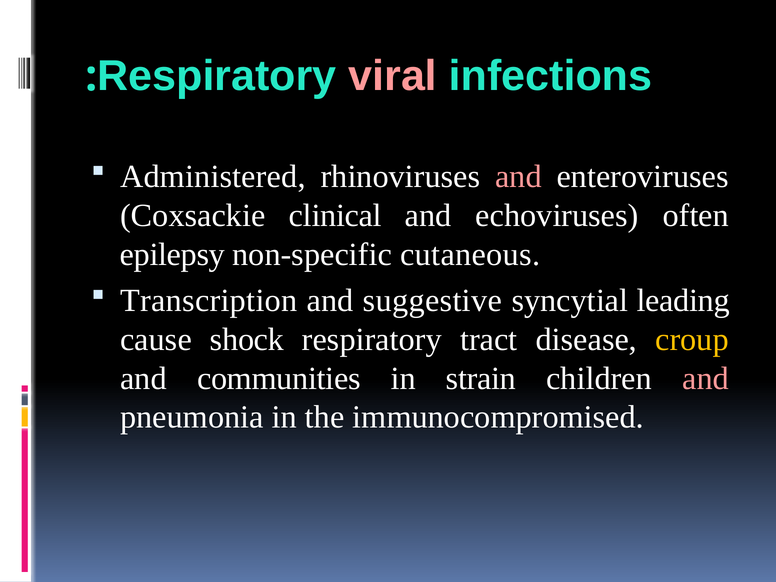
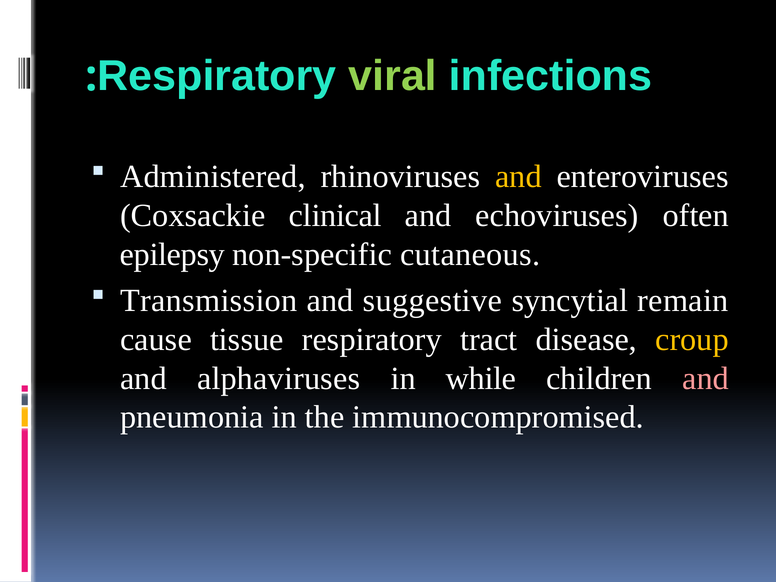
viral colour: pink -> light green
and at (518, 177) colour: pink -> yellow
Transcription: Transcription -> Transmission
leading: leading -> remain
shock: shock -> tissue
communities: communities -> alphaviruses
strain: strain -> while
